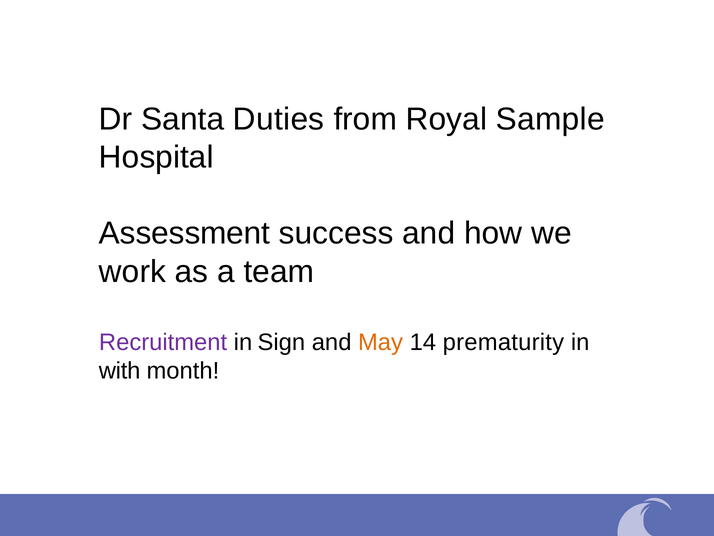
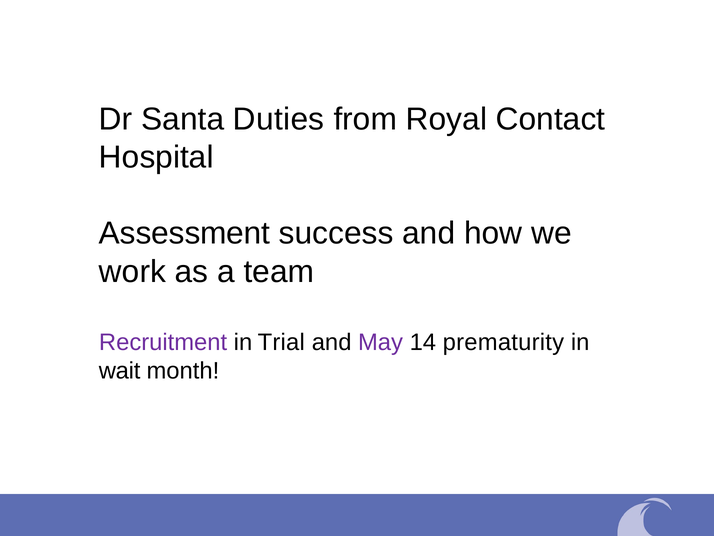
Sample: Sample -> Contact
Sign: Sign -> Trial
May colour: orange -> purple
with: with -> wait
